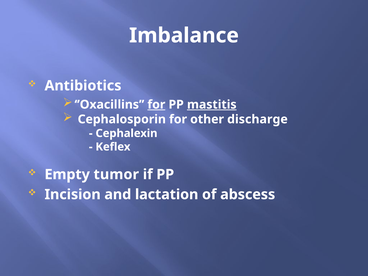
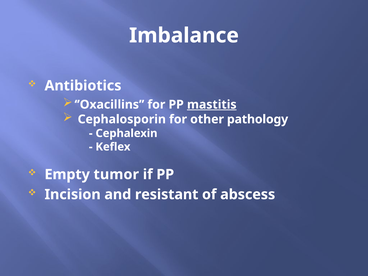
for at (156, 105) underline: present -> none
discharge: discharge -> pathology
lactation: lactation -> resistant
